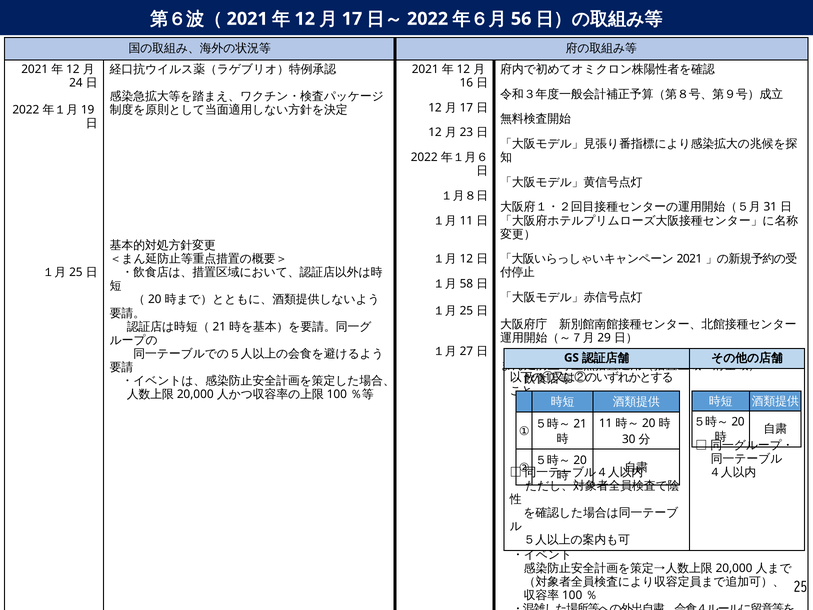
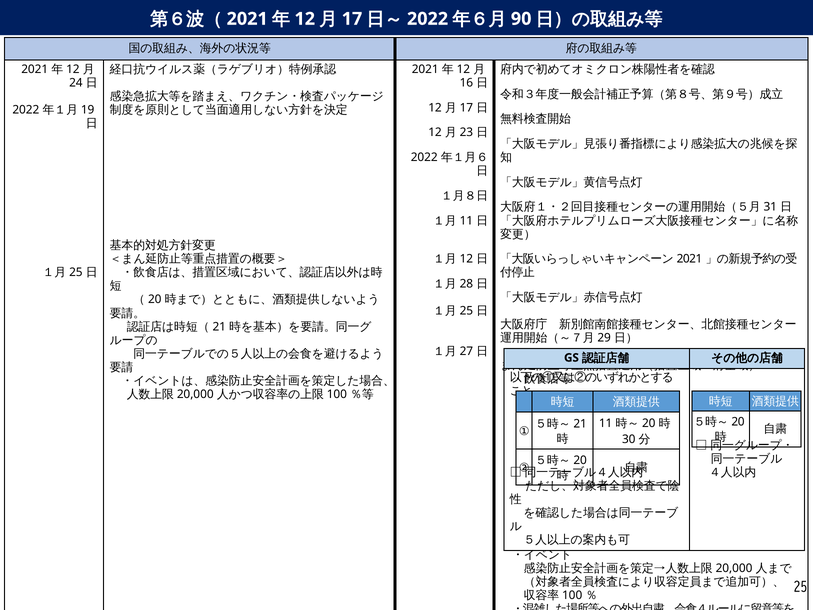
56: 56 -> 90
58: 58 -> 28
